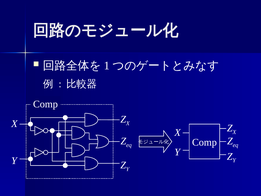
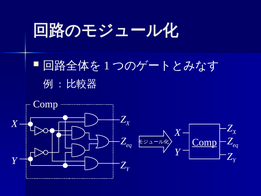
Comp at (204, 142) underline: none -> present
